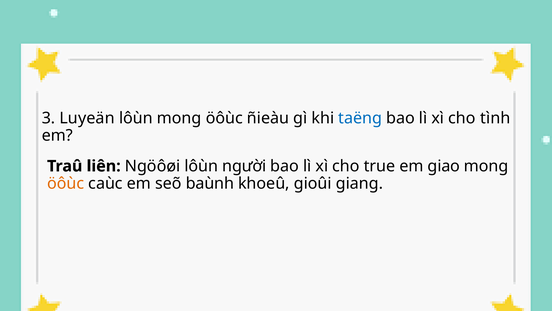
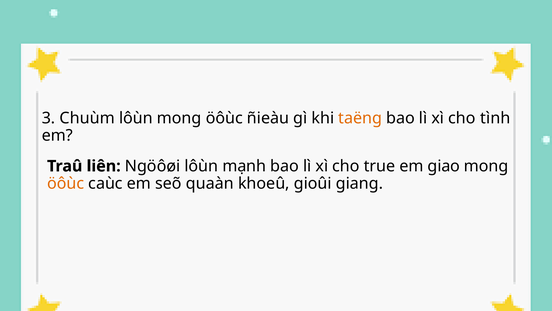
Luyeän: Luyeän -> Chuùm
taëng colour: blue -> orange
người: người -> mạnh
baùnh: baùnh -> quaàn
